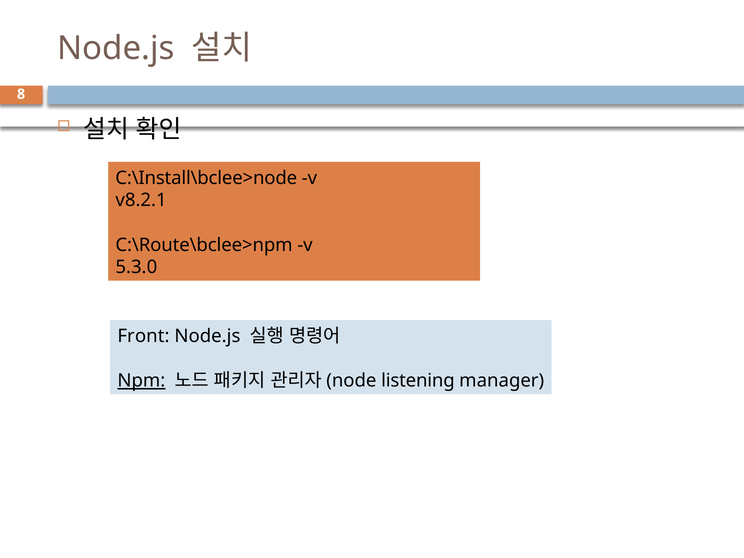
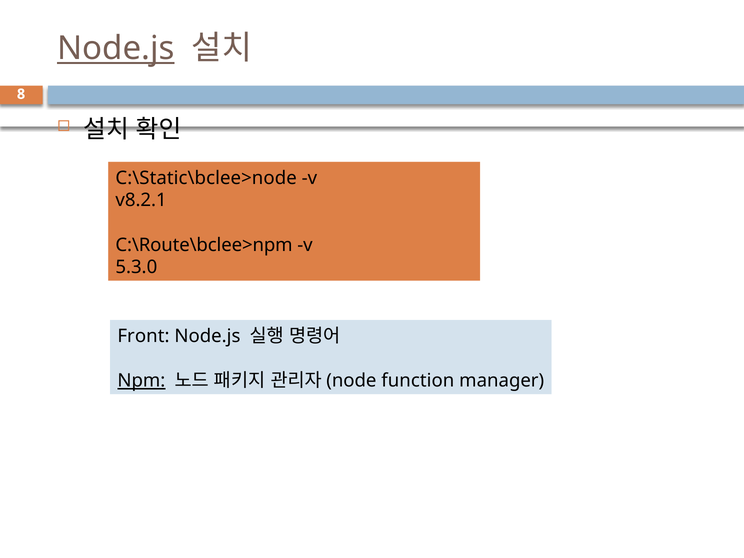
Node.js at (116, 49) underline: none -> present
C:\Install\bclee>node: C:\Install\bclee>node -> C:\Static\bclee>node
listening: listening -> function
